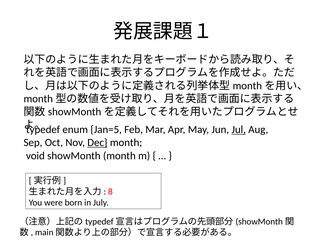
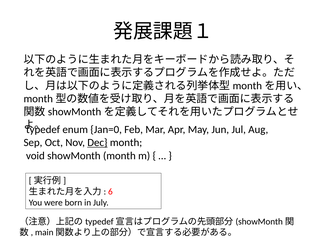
Jan=5: Jan=5 -> Jan=0
Jul underline: present -> none
8: 8 -> 6
